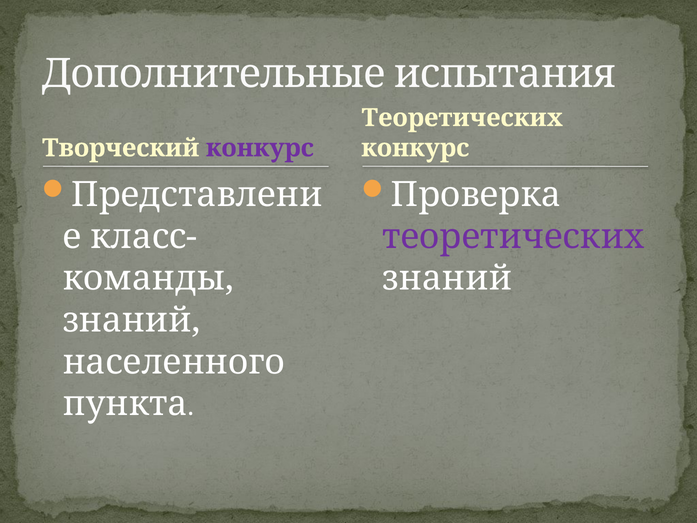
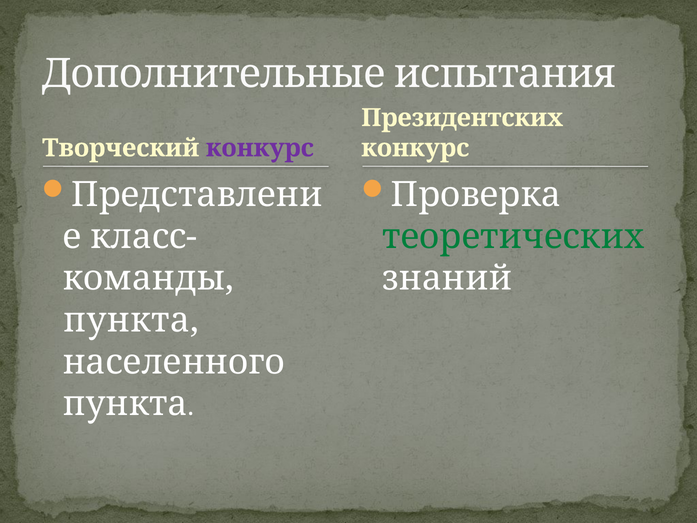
Теоретических at (462, 118): Теоретических -> Президентских
теоретических at (513, 236) colour: purple -> green
знаний at (131, 320): знаний -> пункта
